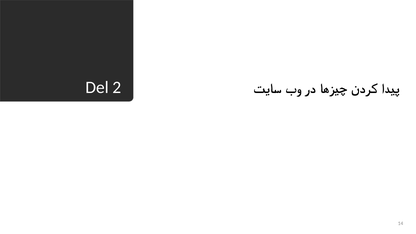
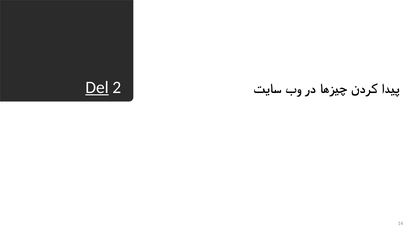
Del underline: none -> present
